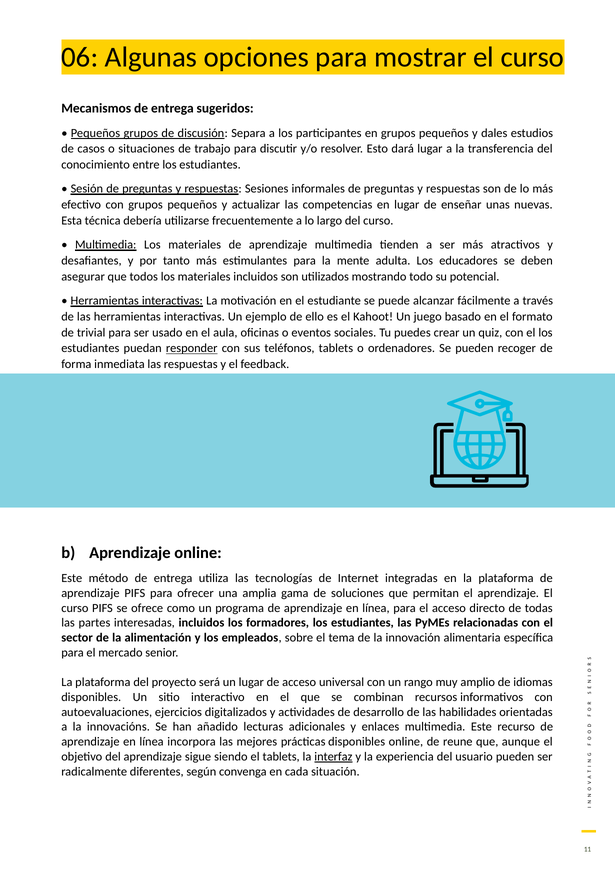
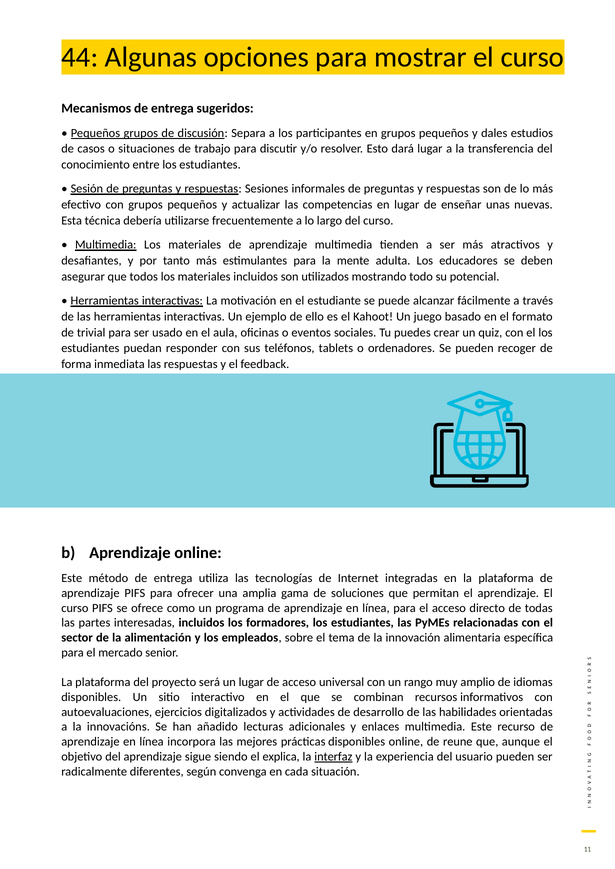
06: 06 -> 44
responder underline: present -> none
el tablets: tablets -> explica
